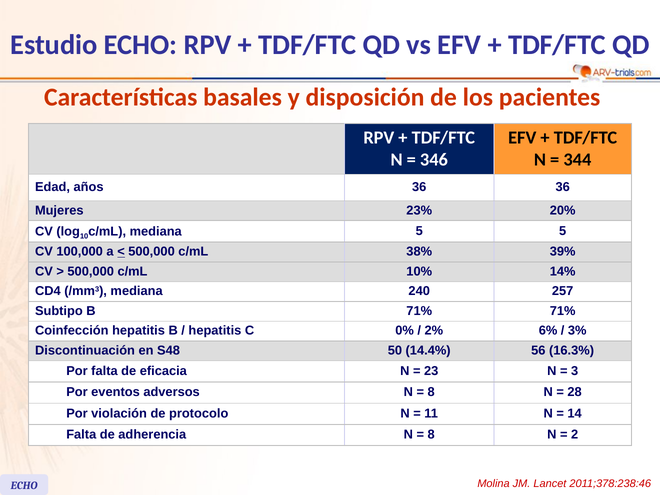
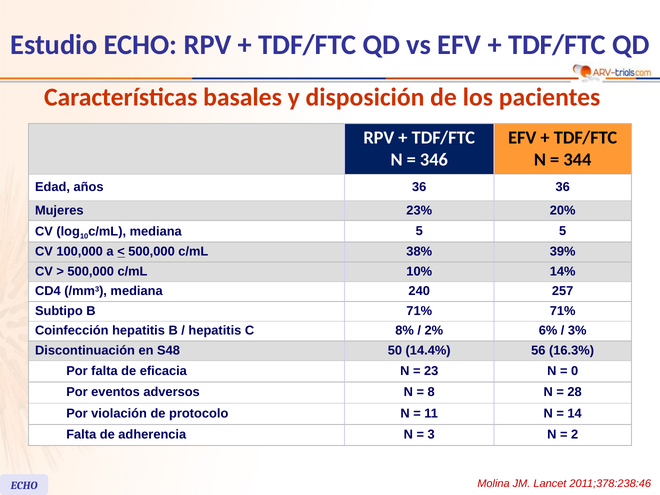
0%: 0% -> 8%
3: 3 -> 0
8 at (431, 435): 8 -> 3
